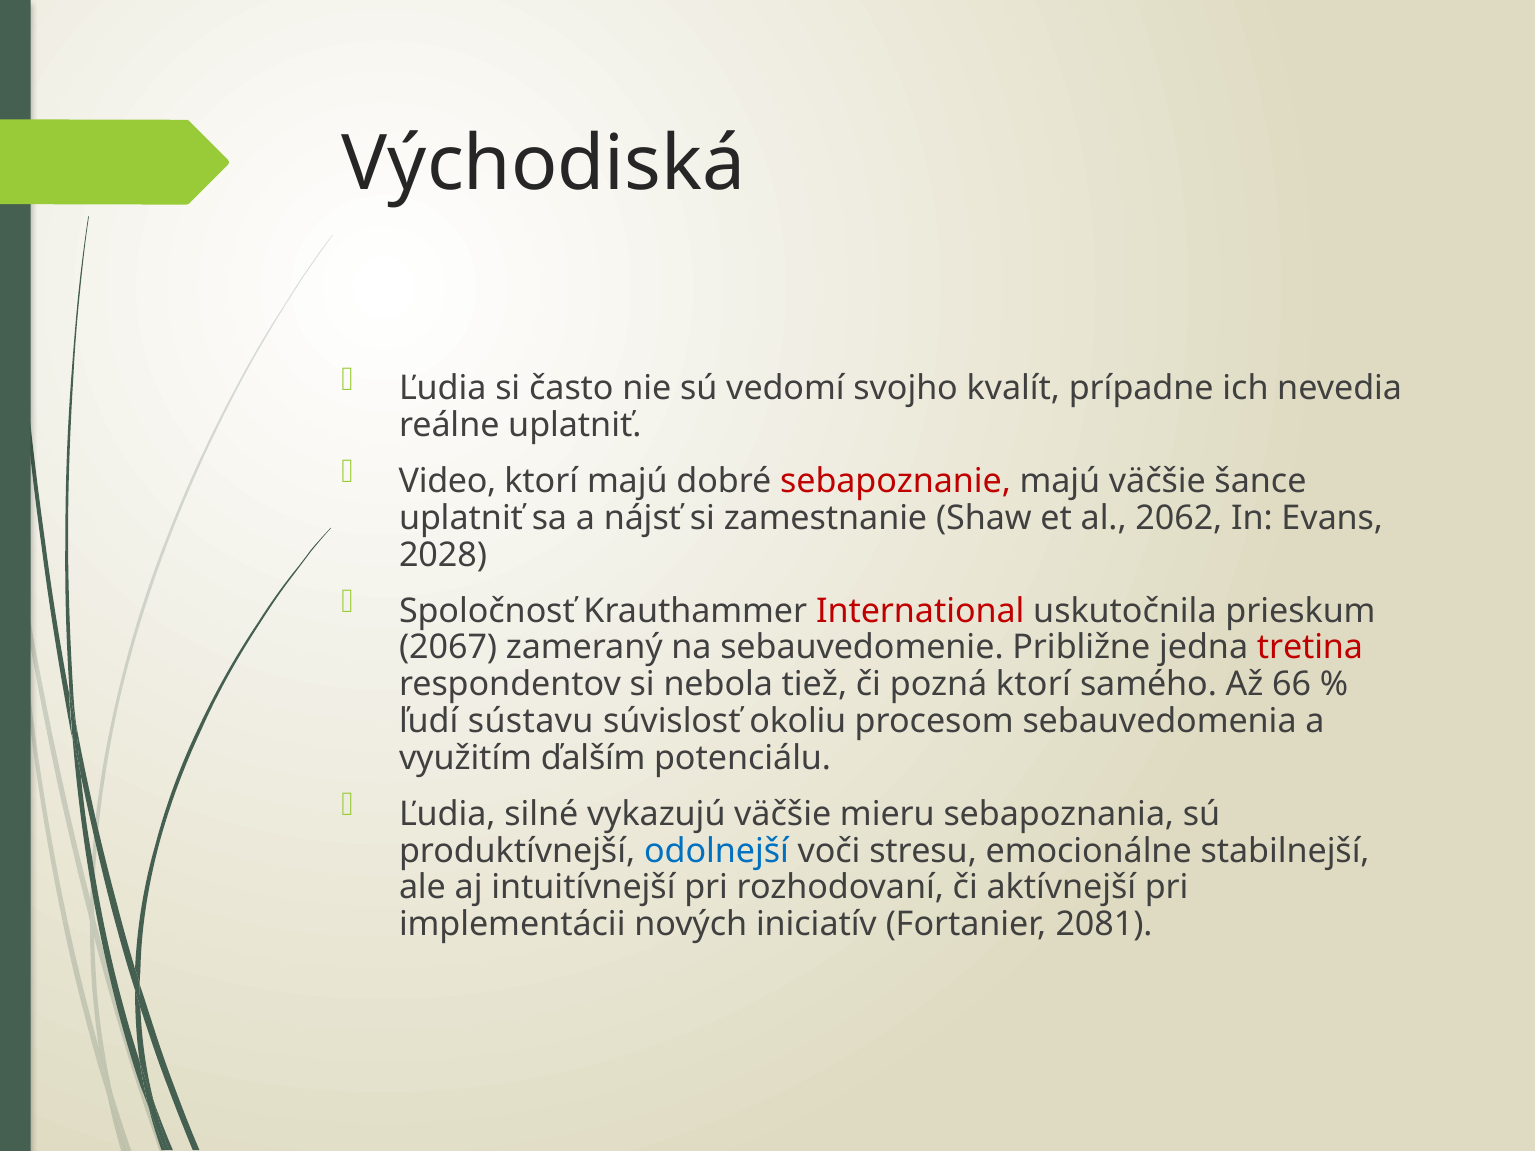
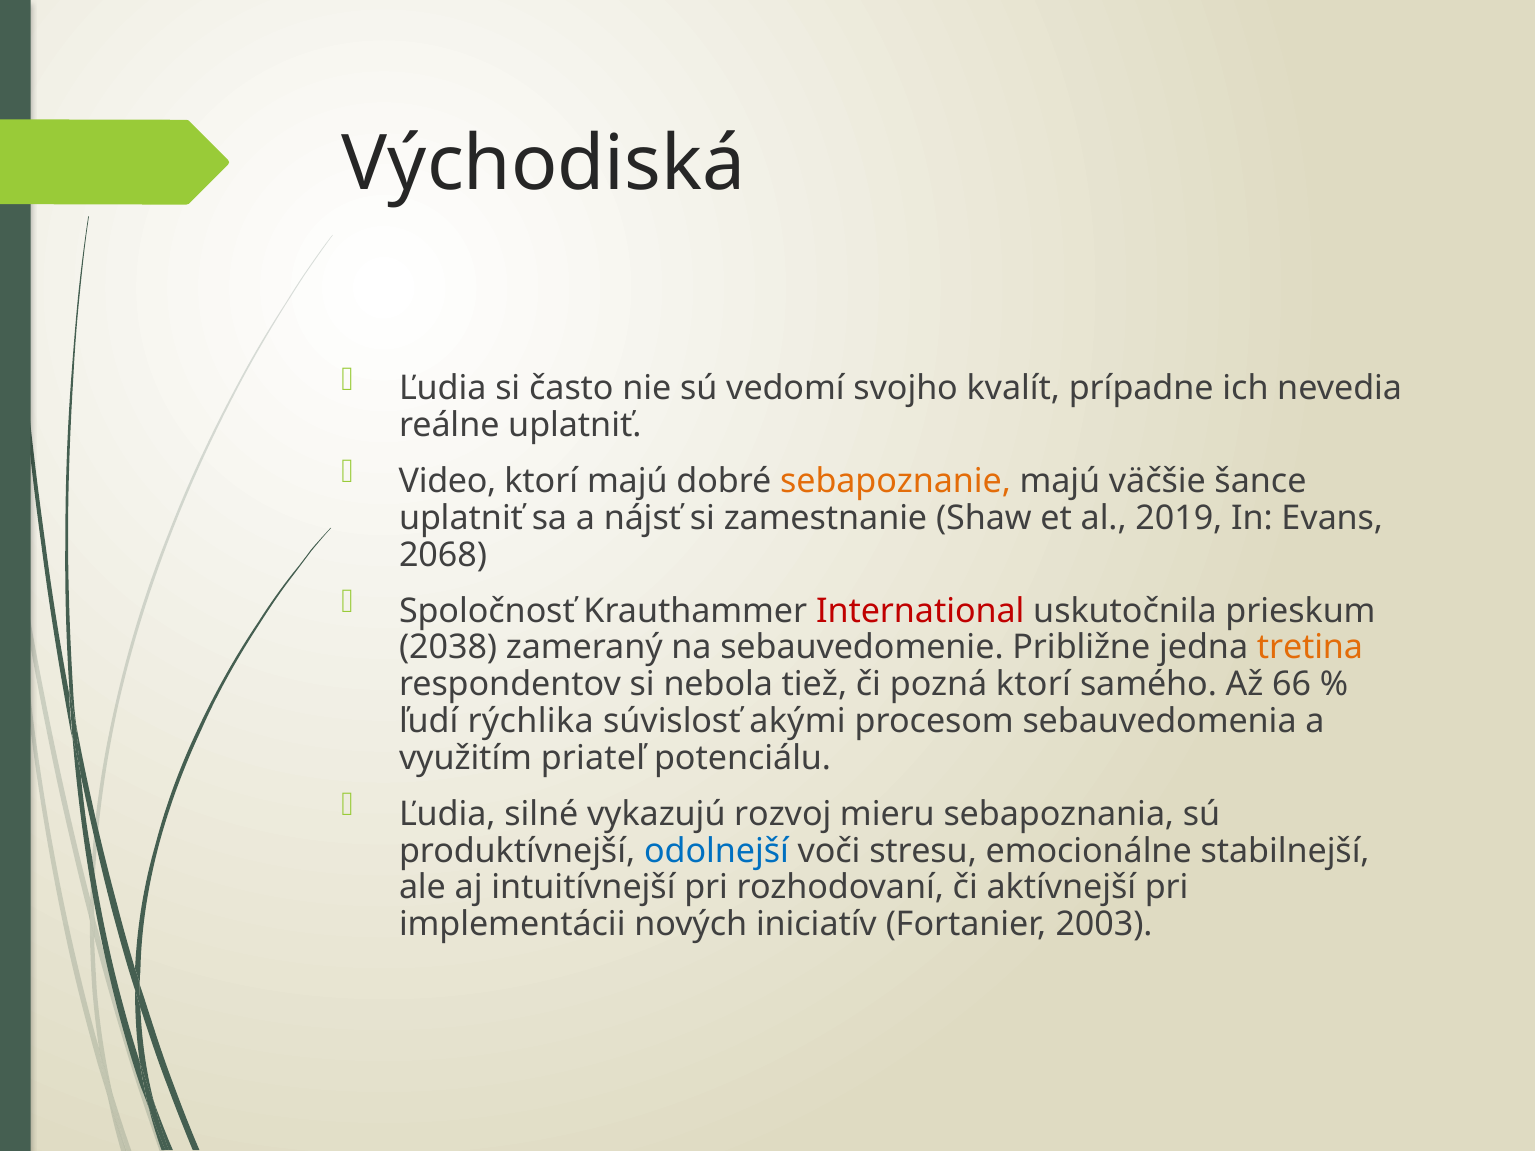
sebapoznanie colour: red -> orange
2062: 2062 -> 2019
2028: 2028 -> 2068
2067: 2067 -> 2038
tretina colour: red -> orange
sústavu: sústavu -> rýchlika
okoliu: okoliu -> akými
ďalším: ďalším -> priateľ
vykazujú väčšie: väčšie -> rozvoj
2081: 2081 -> 2003
